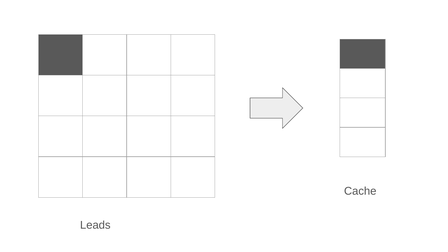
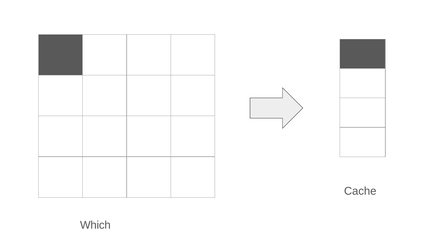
Leads: Leads -> Which
